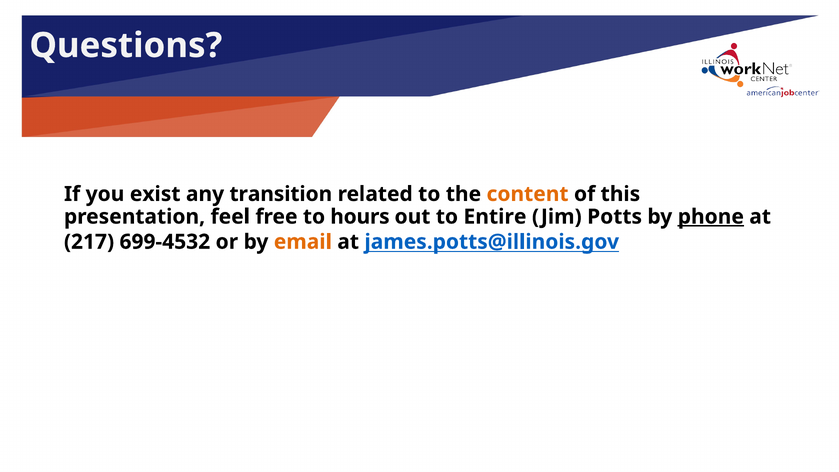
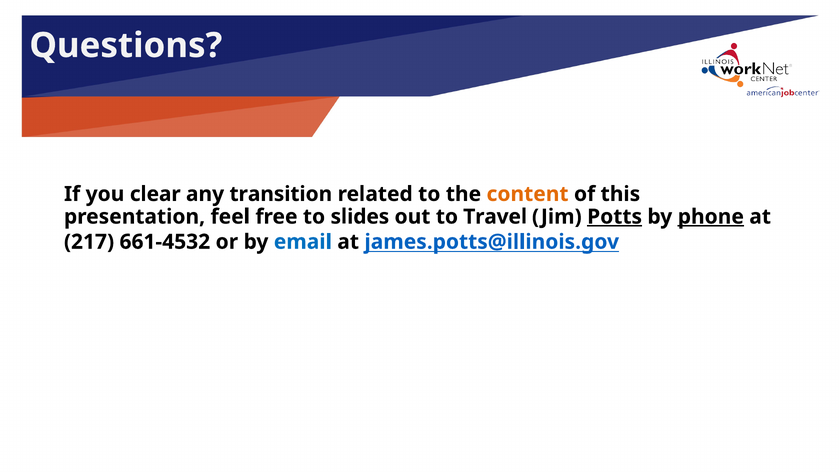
exist: exist -> clear
hours: hours -> slides
Entire: Entire -> Travel
Potts underline: none -> present
699-4532: 699-4532 -> 661-4532
email colour: orange -> blue
